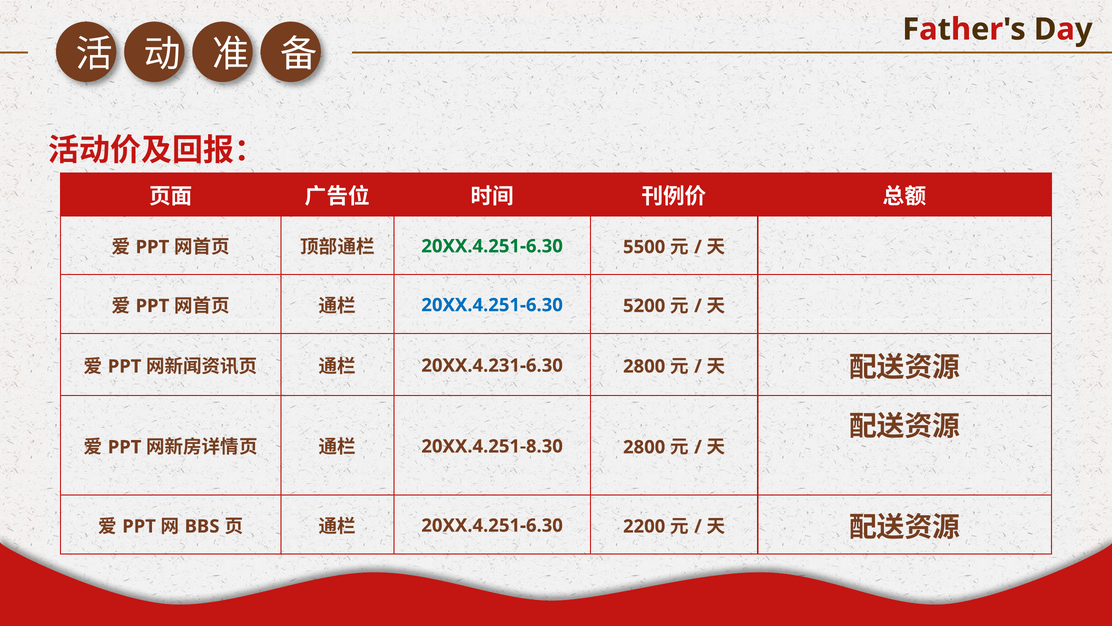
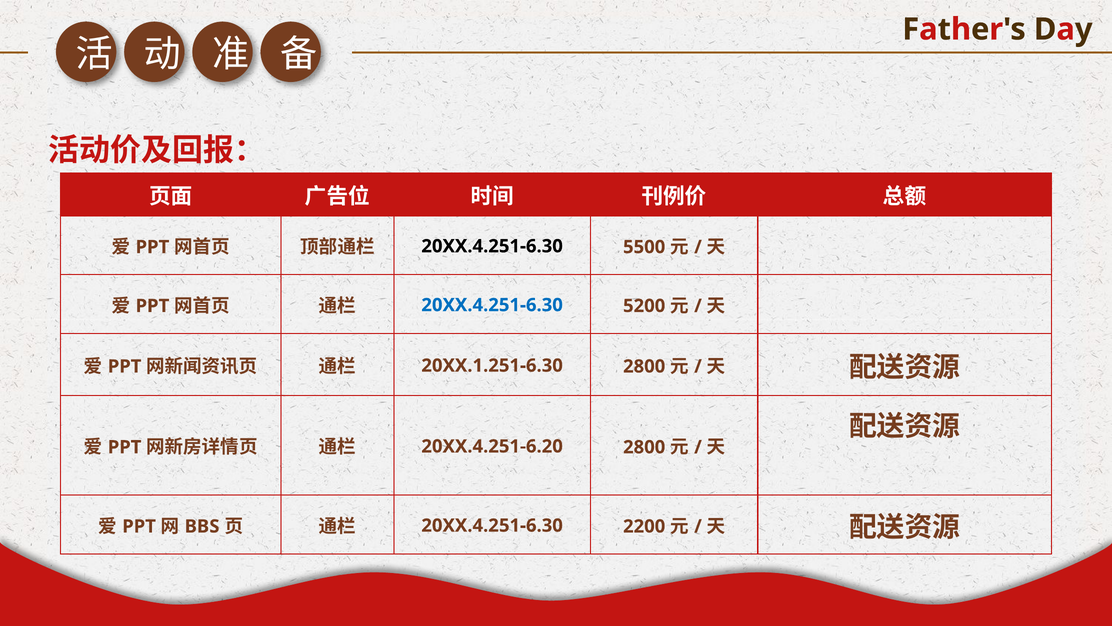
20XX.4.251-6.30 at (492, 246) colour: green -> black
20XX.4.231-6.30: 20XX.4.231-6.30 -> 20XX.1.251-6.30
20XX.4.251-8.30: 20XX.4.251-8.30 -> 20XX.4.251-6.20
